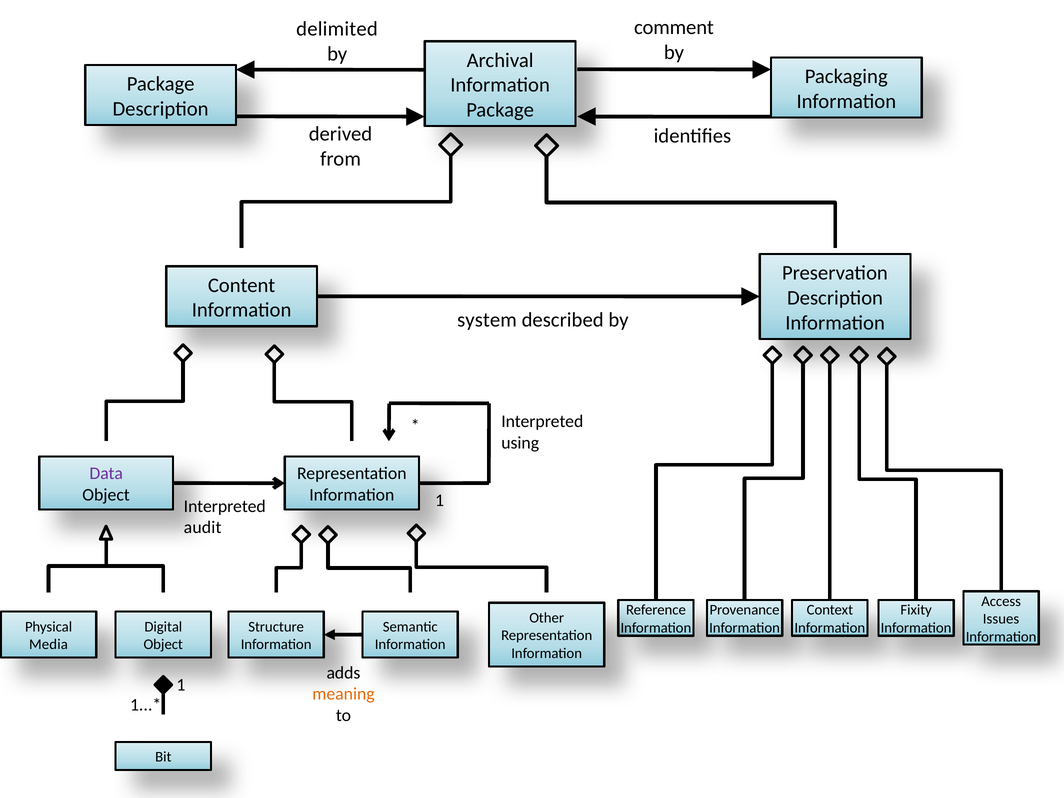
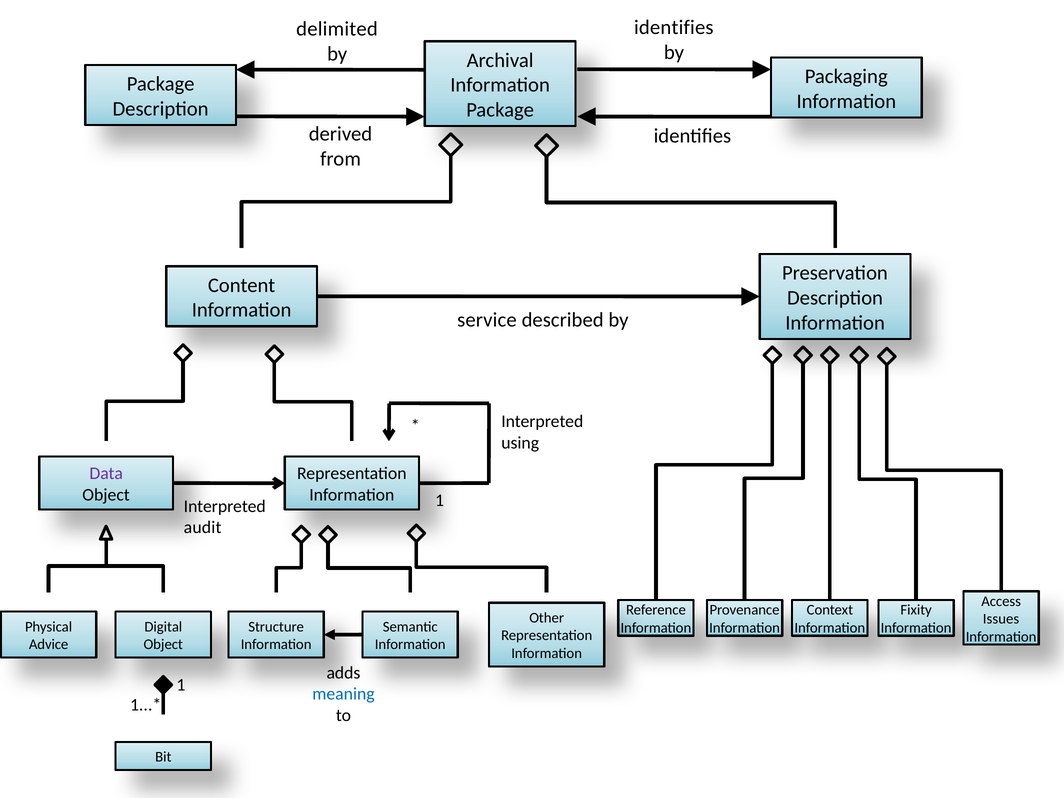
comment at (674, 27): comment -> identifies
system: system -> service
Media: Media -> Advice
meaning colour: orange -> blue
